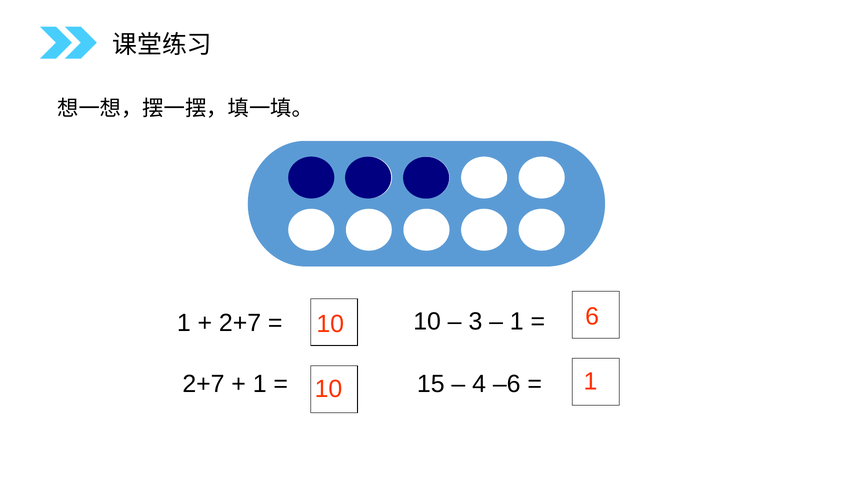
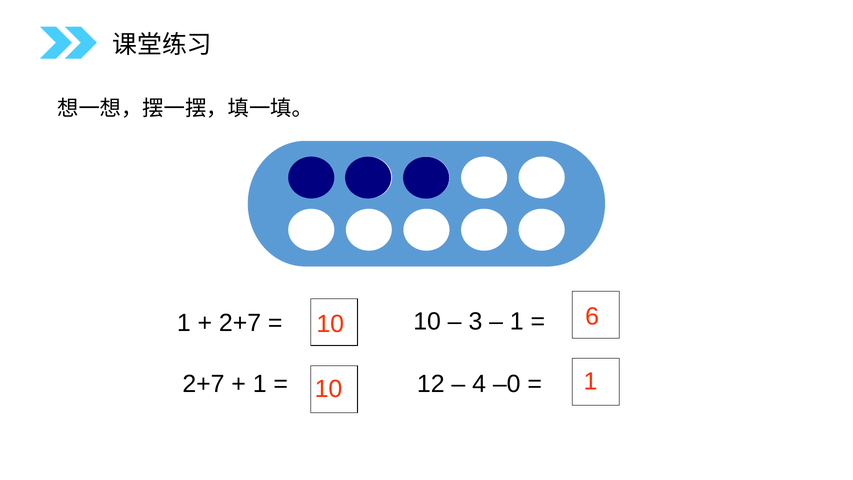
15: 15 -> 12
–6: –6 -> –0
